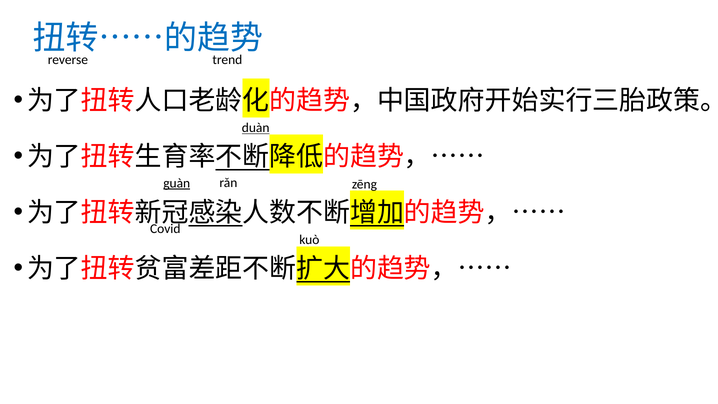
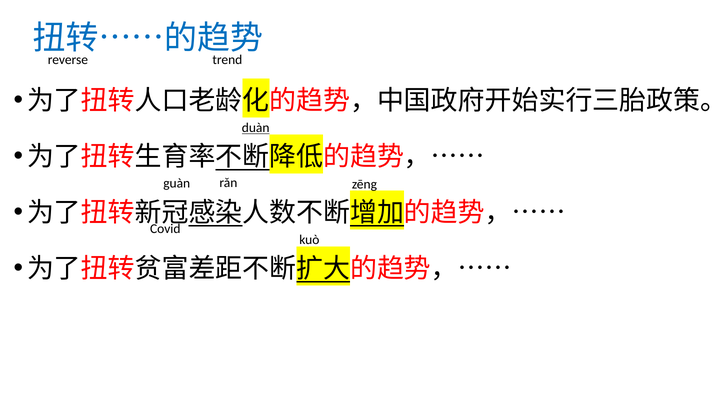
guàn underline: present -> none
